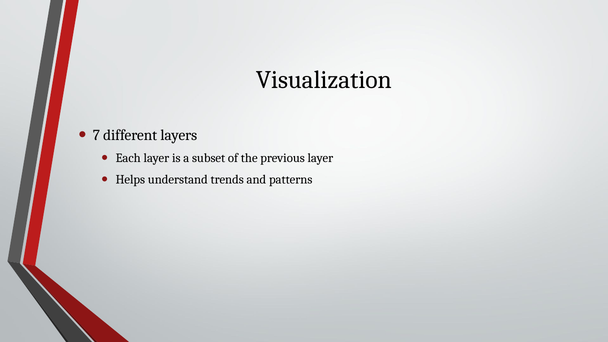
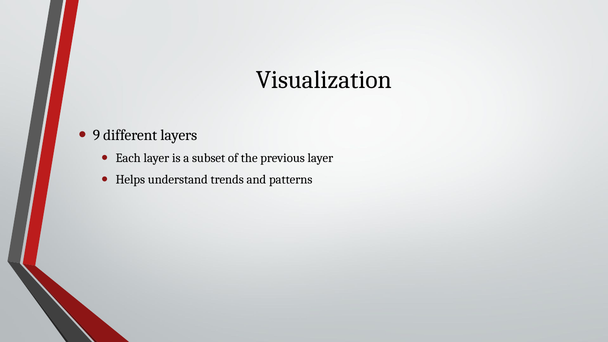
7: 7 -> 9
